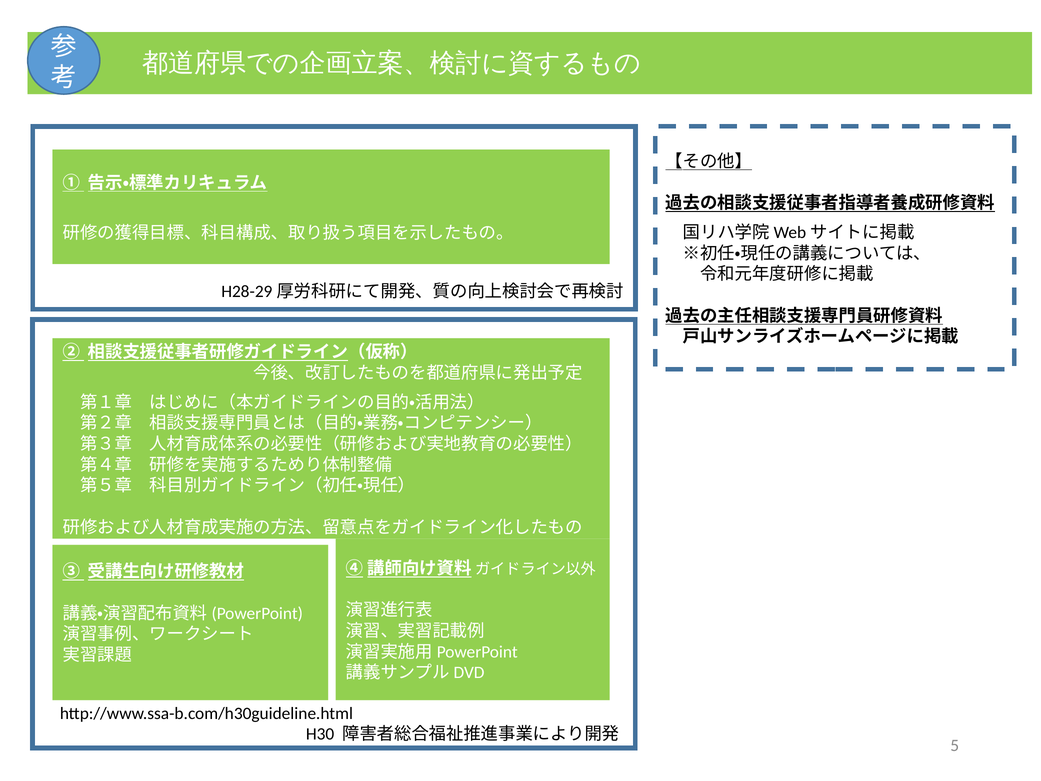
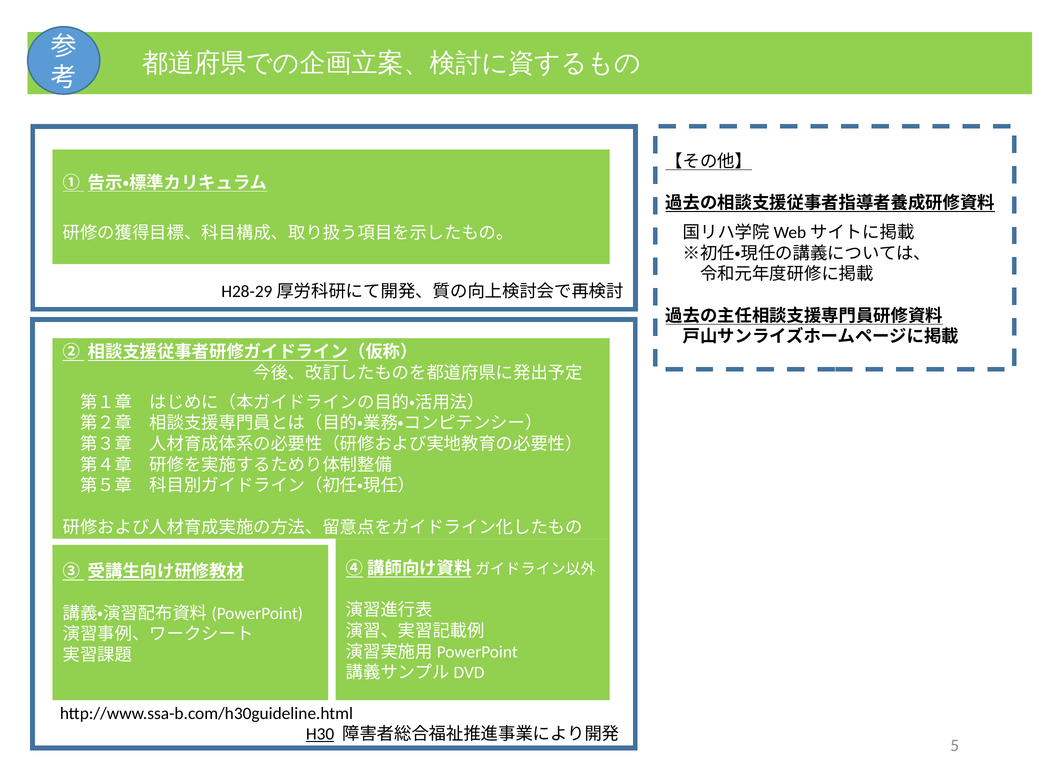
H30 underline: none -> present
